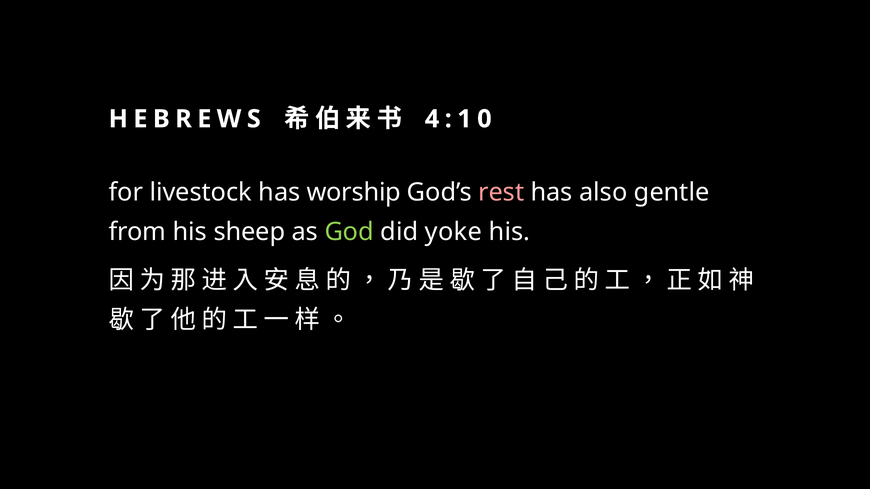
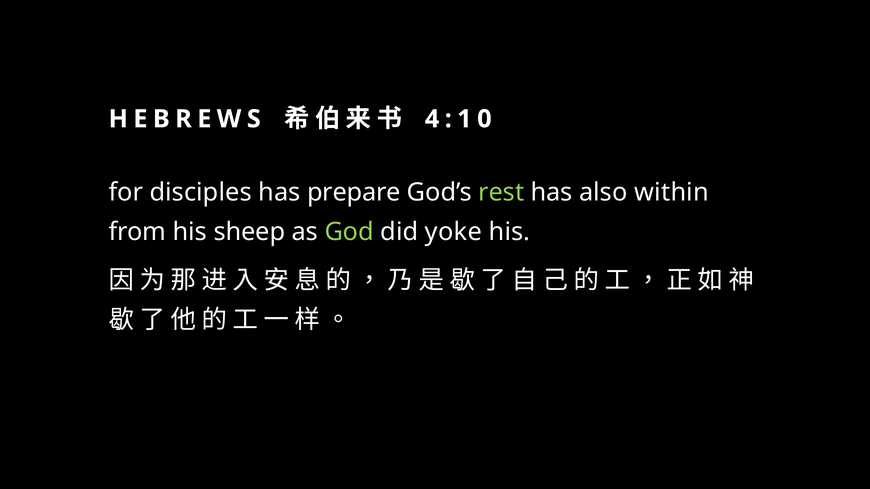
livestock: livestock -> disciples
worship: worship -> prepare
rest colour: pink -> light green
gentle: gentle -> within
